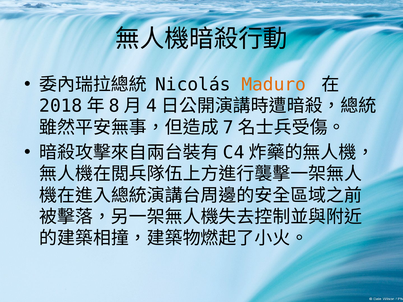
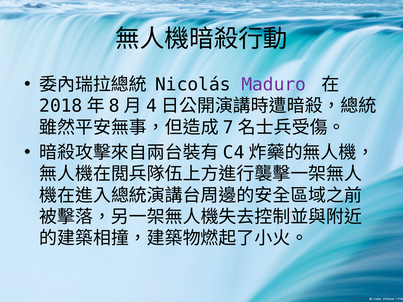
Maduro colour: orange -> purple
